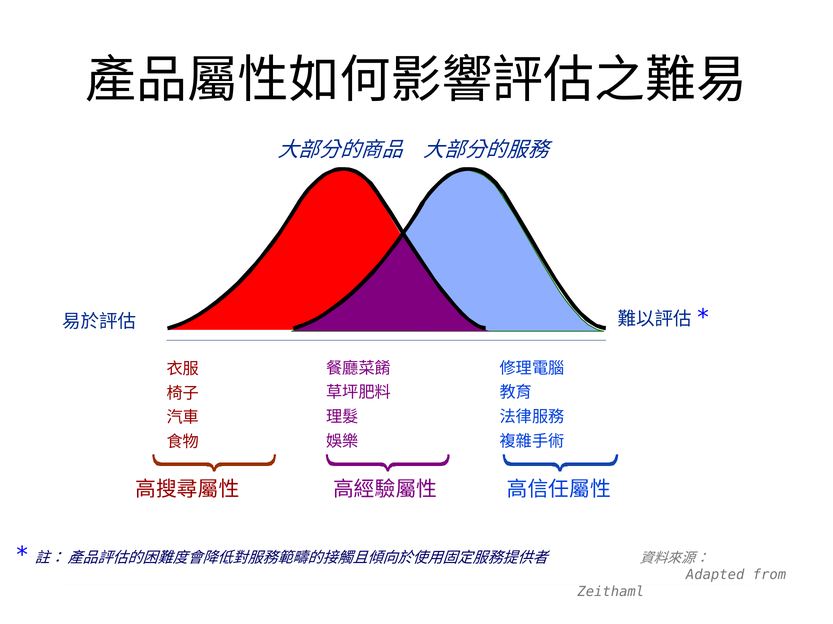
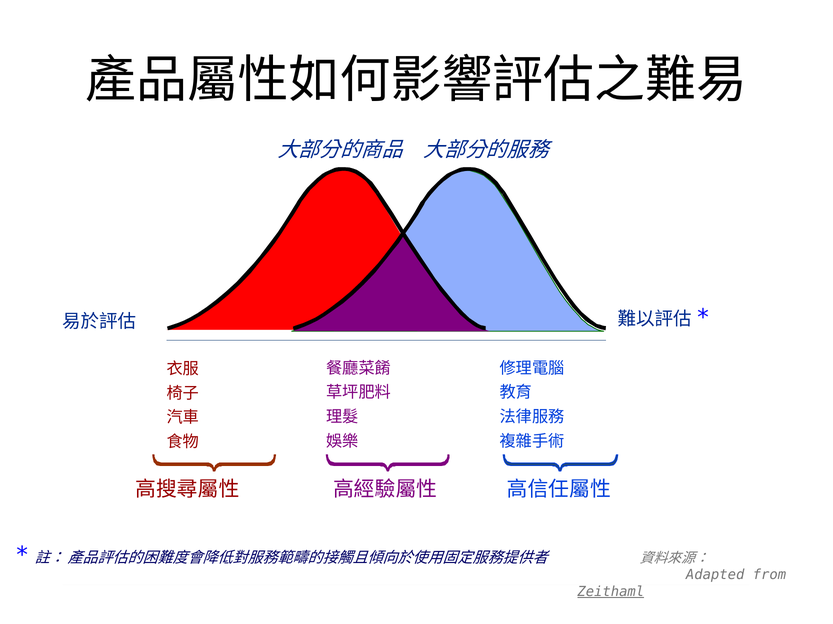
Zeithaml underline: none -> present
